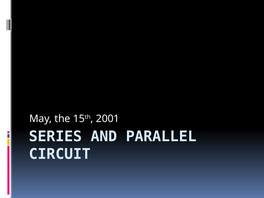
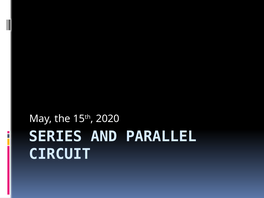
2001: 2001 -> 2020
